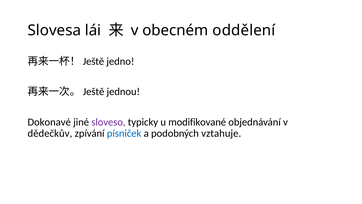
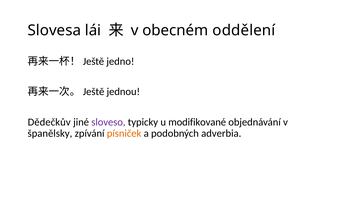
Dokonavé: Dokonavé -> Dědečkův
dědečkův: dědečkův -> španělsky
písniček colour: blue -> orange
vztahuje: vztahuje -> adverbia
